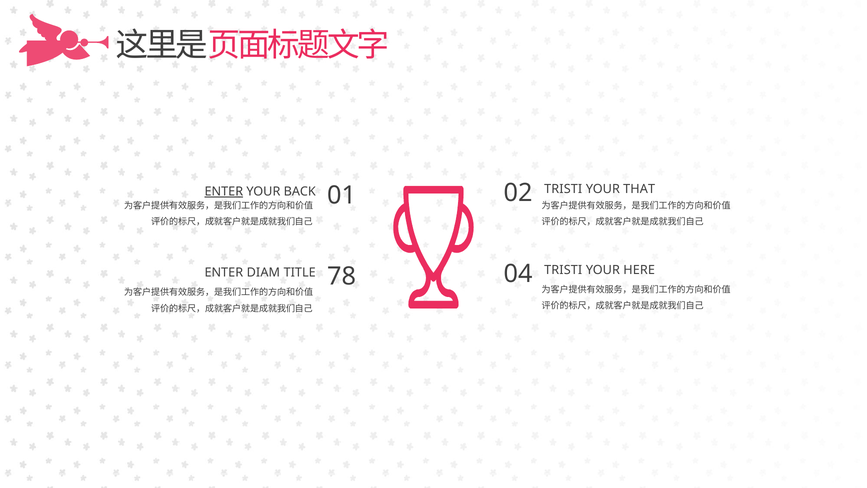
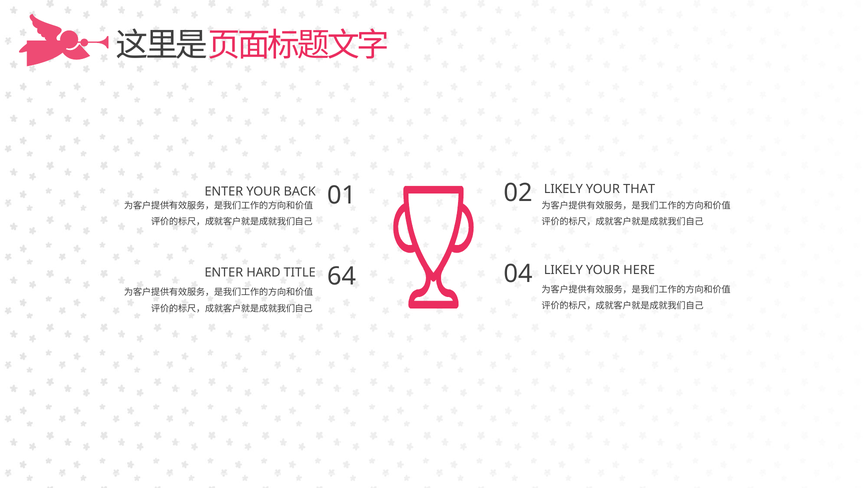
TRISTI at (563, 189): TRISTI -> LIKELY
ENTER at (224, 191) underline: present -> none
TRISTI at (563, 270): TRISTI -> LIKELY
DIAM: DIAM -> HARD
78: 78 -> 64
